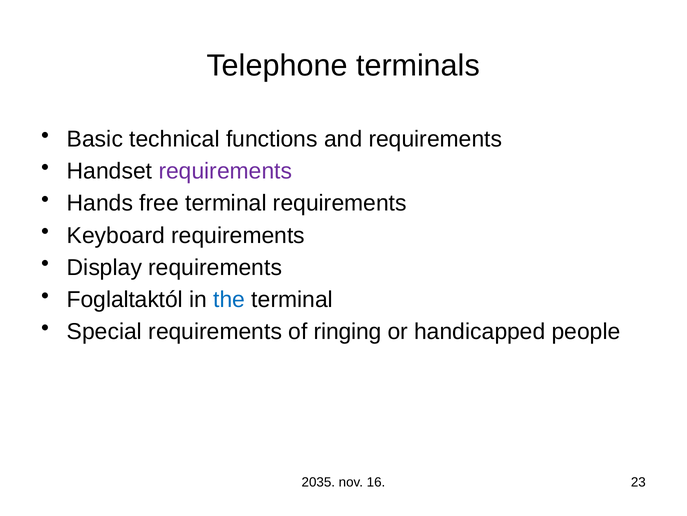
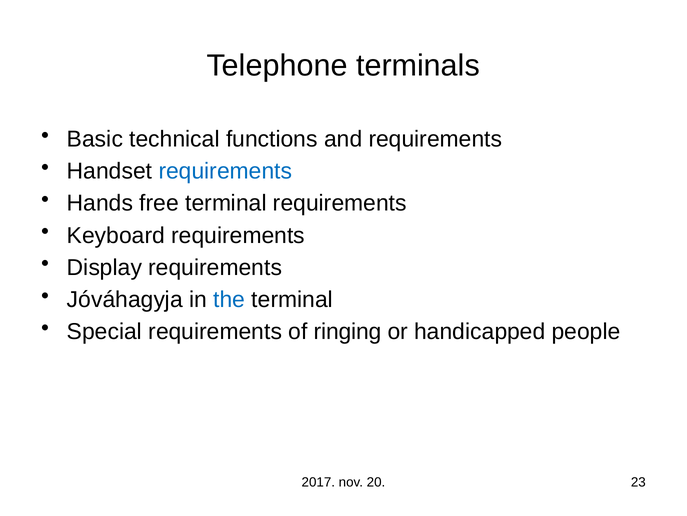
requirements at (225, 171) colour: purple -> blue
Foglaltaktól: Foglaltaktól -> Jóváhagyja
2035: 2035 -> 2017
16: 16 -> 20
